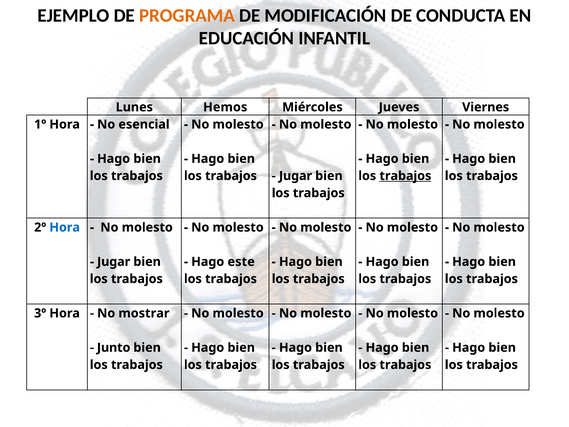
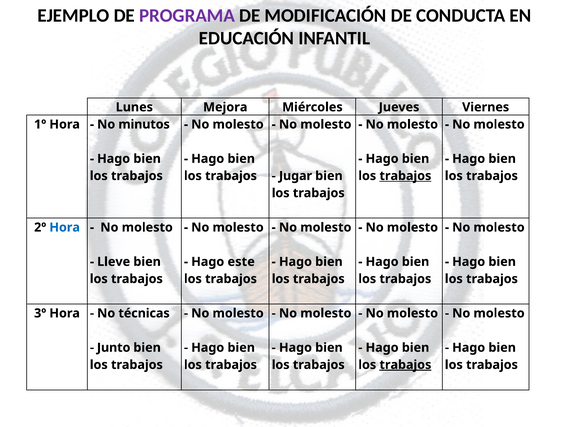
PROGRAMA colour: orange -> purple
Hemos: Hemos -> Mejora
esencial: esencial -> minutos
Jugar at (114, 262): Jugar -> Lleve
mostrar: mostrar -> técnicas
trabajos at (405, 365) underline: none -> present
